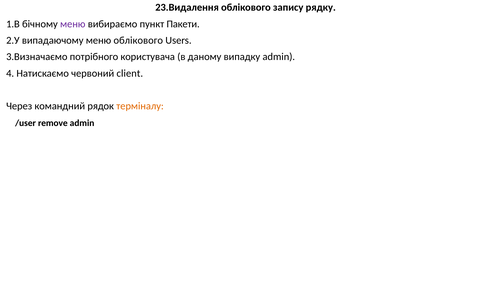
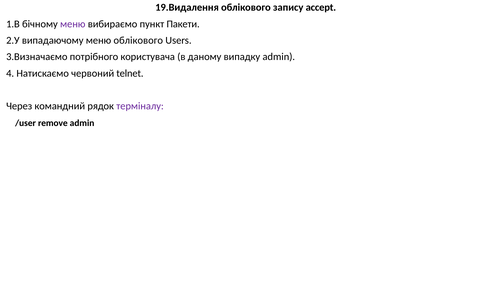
23.Видалення: 23.Видалення -> 19.Видалення
рядку: рядку -> accept
client: client -> telnet
терміналу colour: orange -> purple
